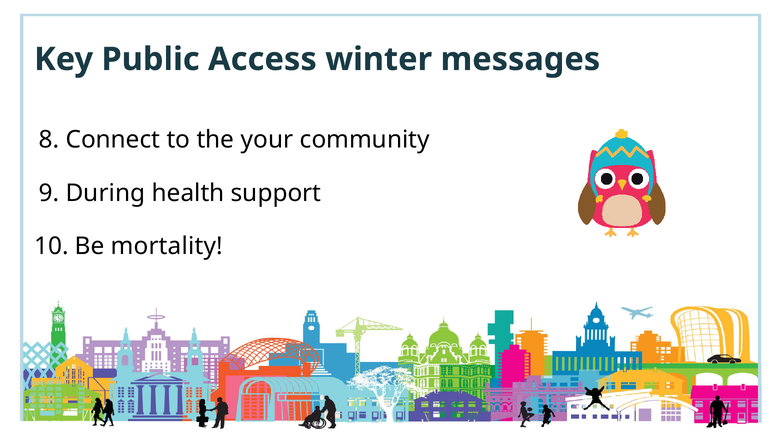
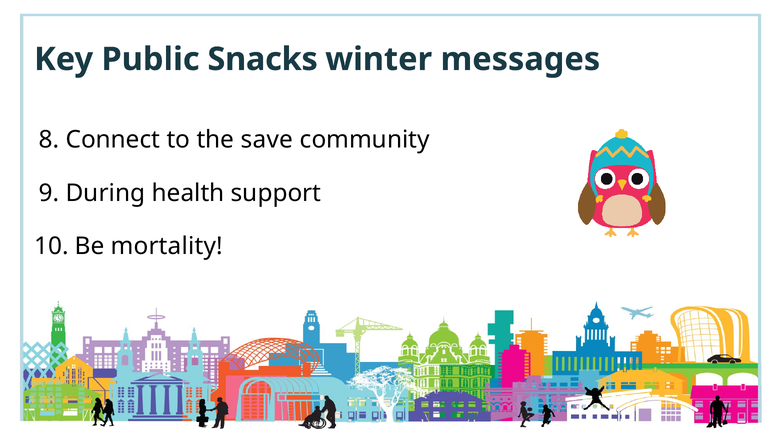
Access: Access -> Snacks
your: your -> save
